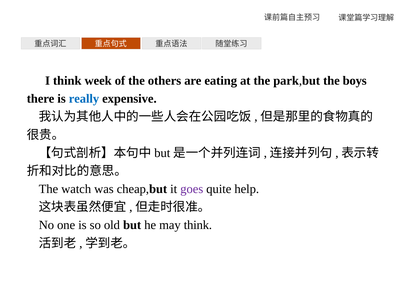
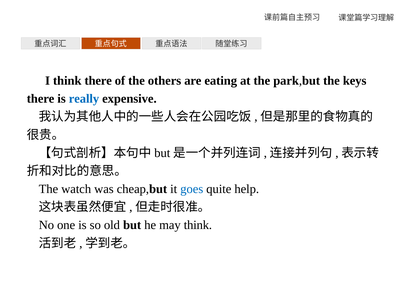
think week: week -> there
boys: boys -> keys
goes colour: purple -> blue
